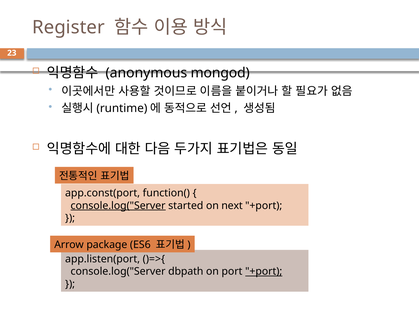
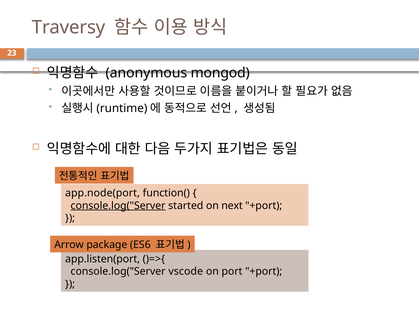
Register: Register -> Traversy
app.const(port: app.const(port -> app.node(port
dbpath: dbpath -> vscode
+port at (264, 272) underline: present -> none
